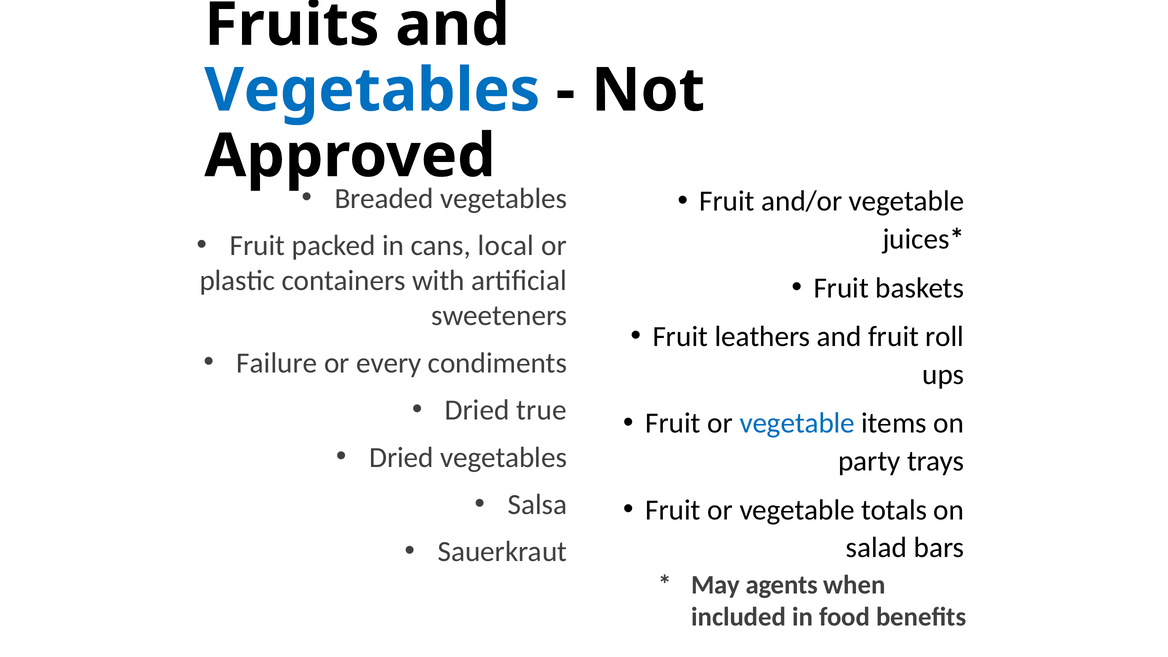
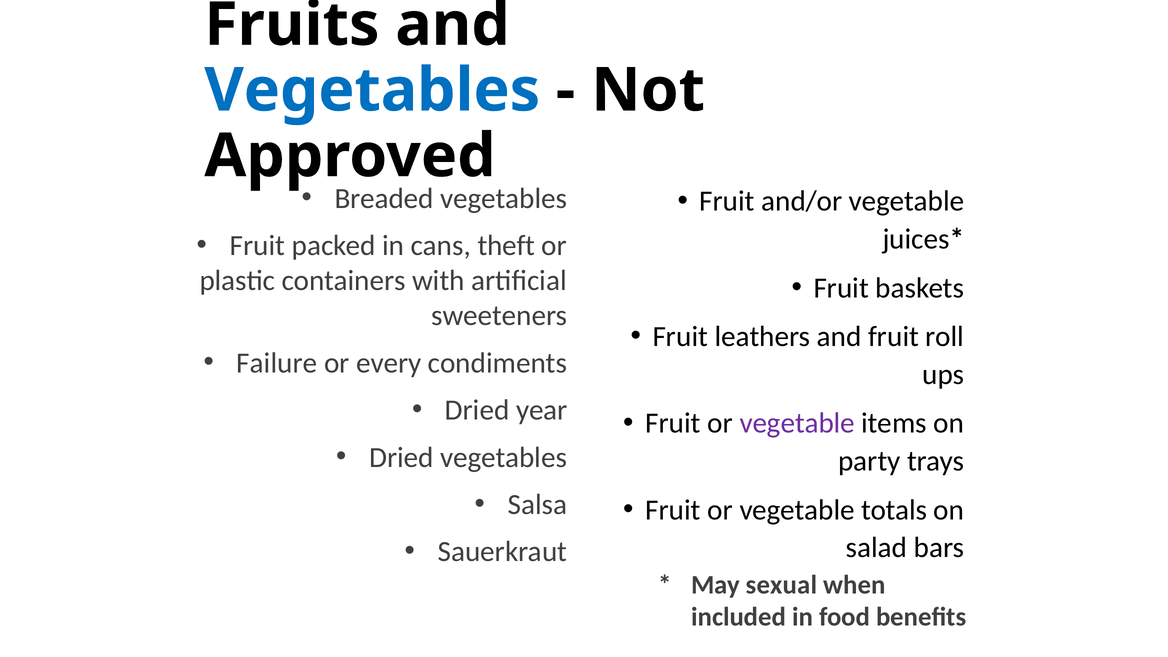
local: local -> theft
true: true -> year
vegetable at (797, 423) colour: blue -> purple
agents: agents -> sexual
